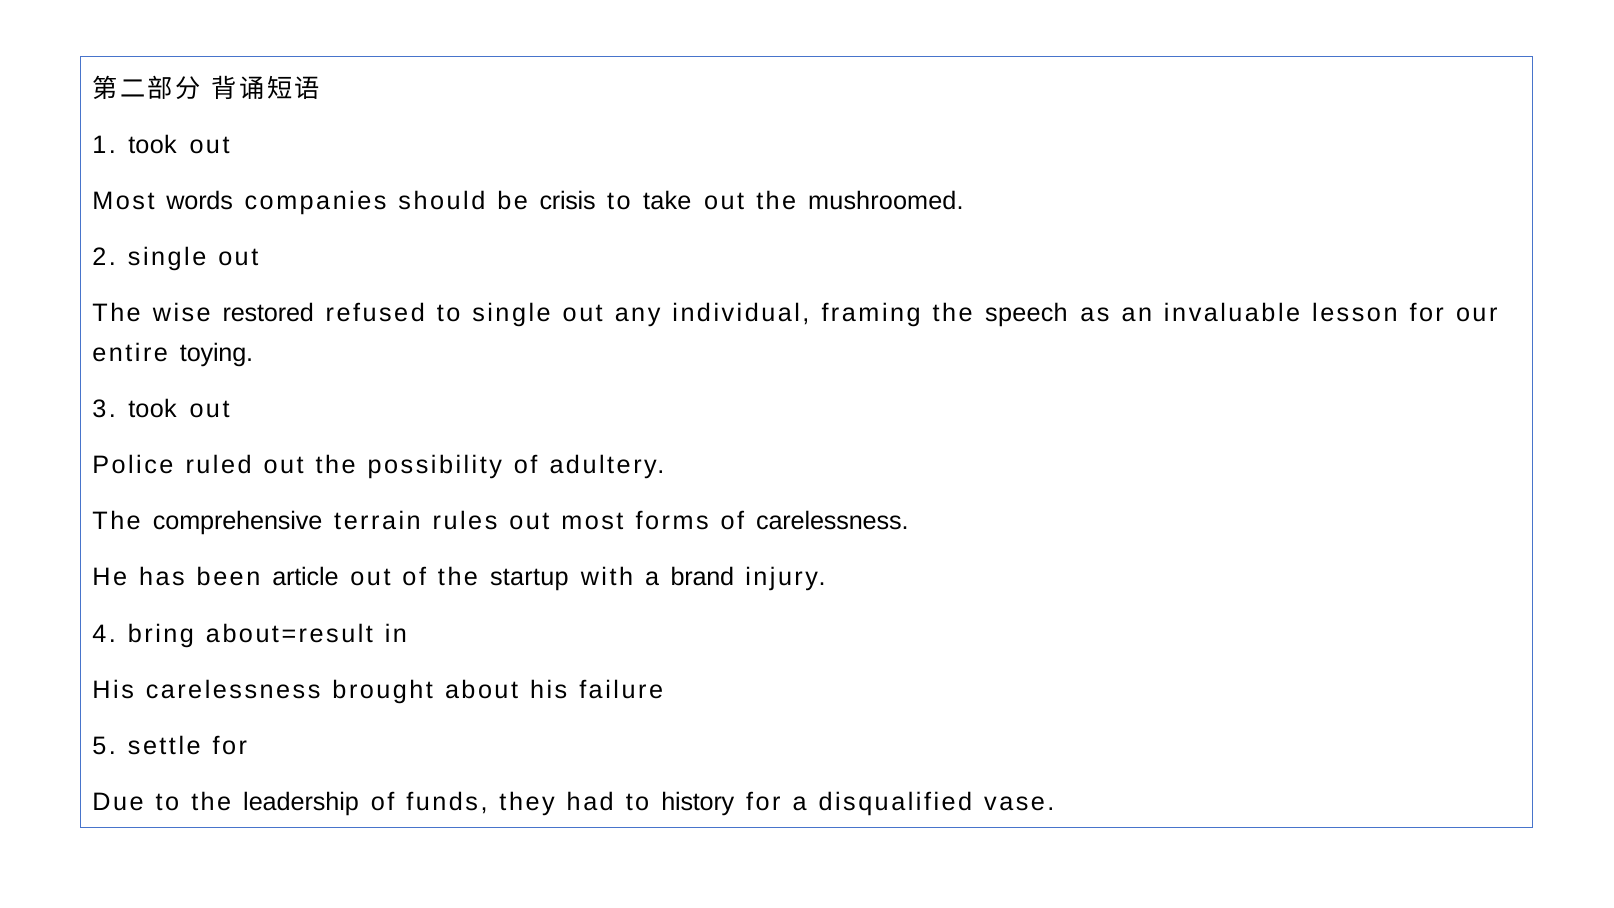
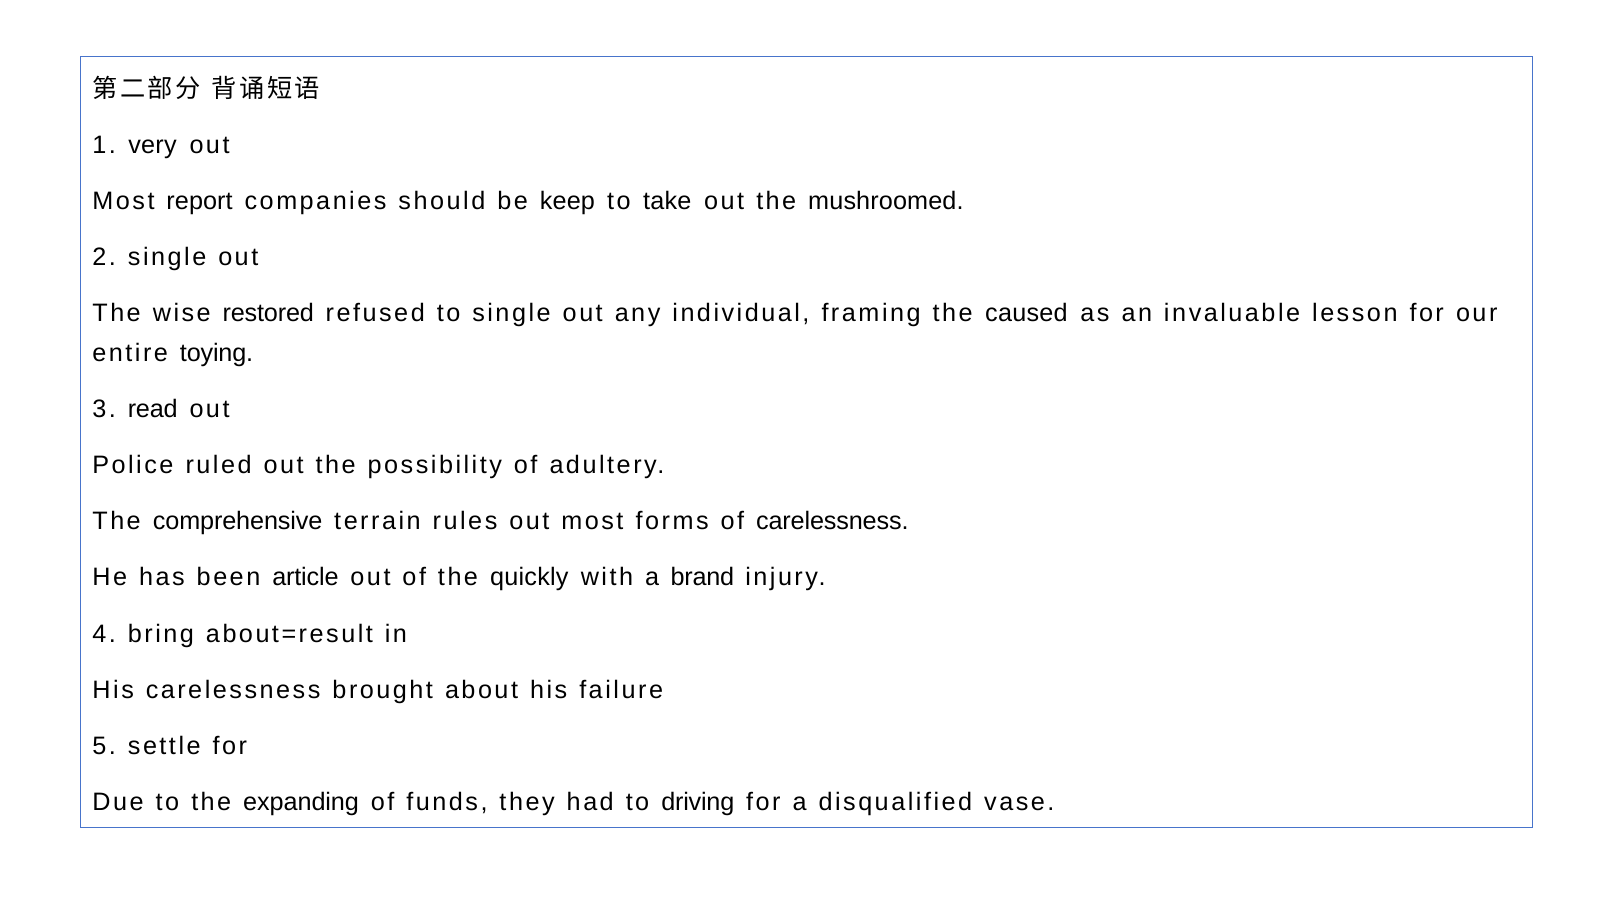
1 took: took -> very
words: words -> report
crisis: crisis -> keep
speech: speech -> caused
3 took: took -> read
startup: startup -> quickly
leadership: leadership -> expanding
history: history -> driving
